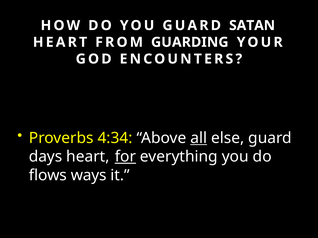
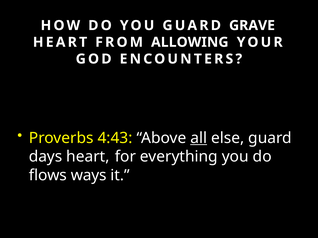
SATAN: SATAN -> GRAVE
GUARDING: GUARDING -> ALLOWING
4:34: 4:34 -> 4:43
for underline: present -> none
